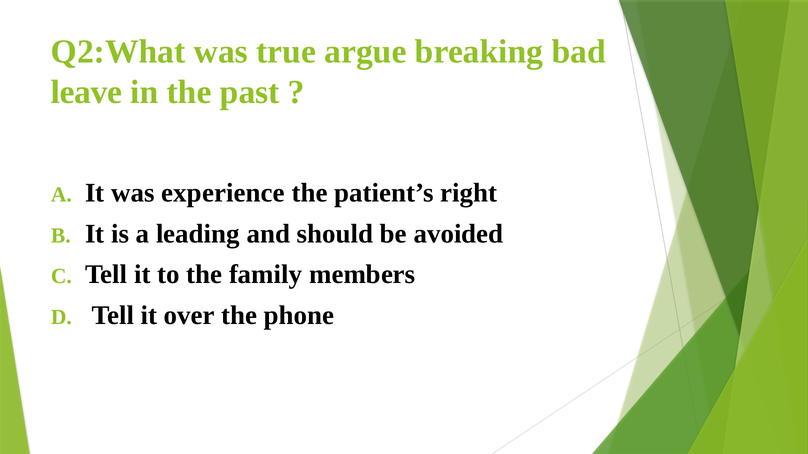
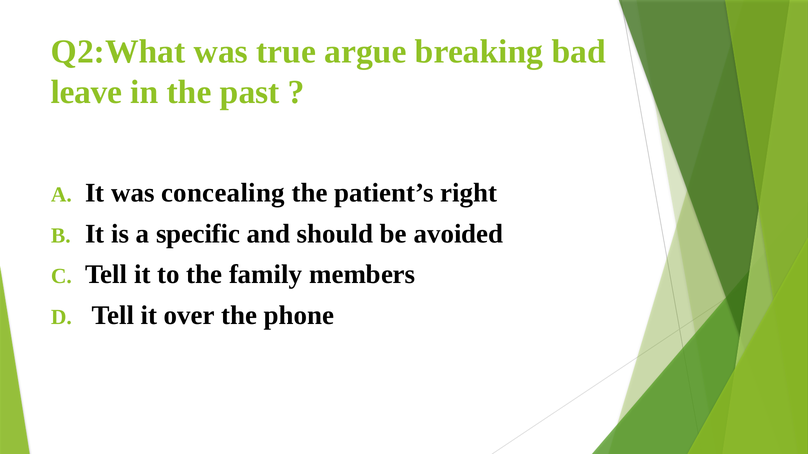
experience: experience -> concealing
leading: leading -> specific
